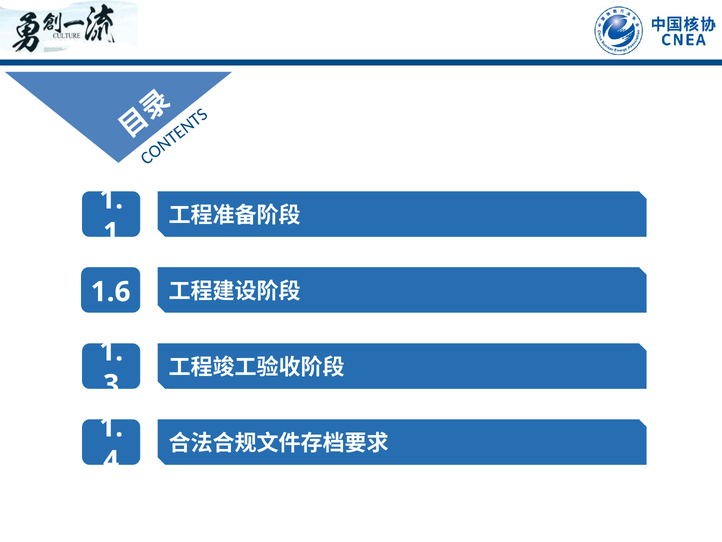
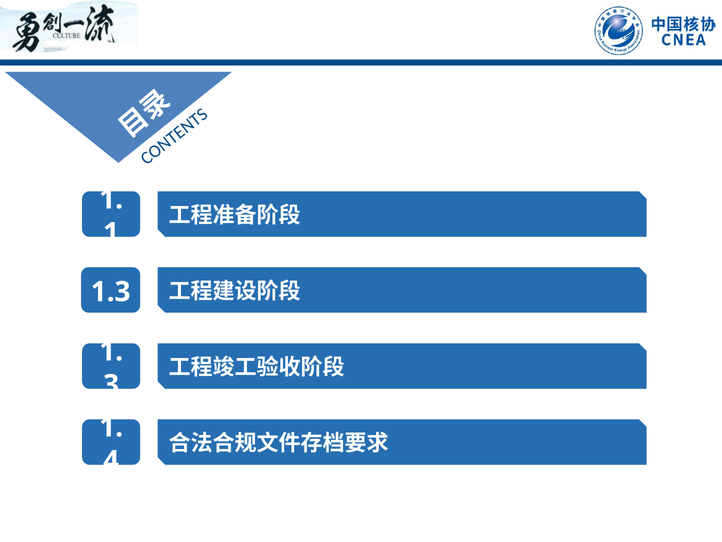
1.6: 1.6 -> 1.3
